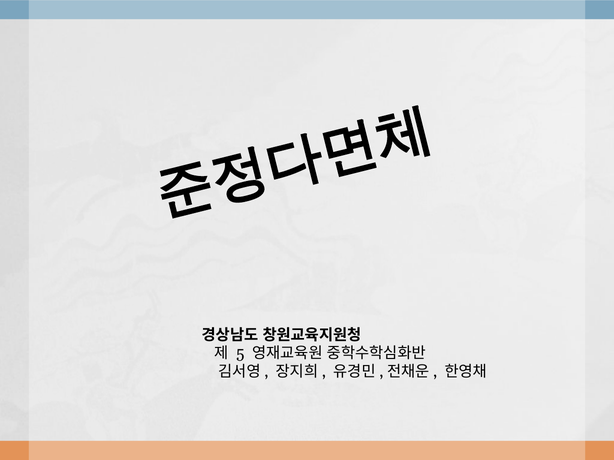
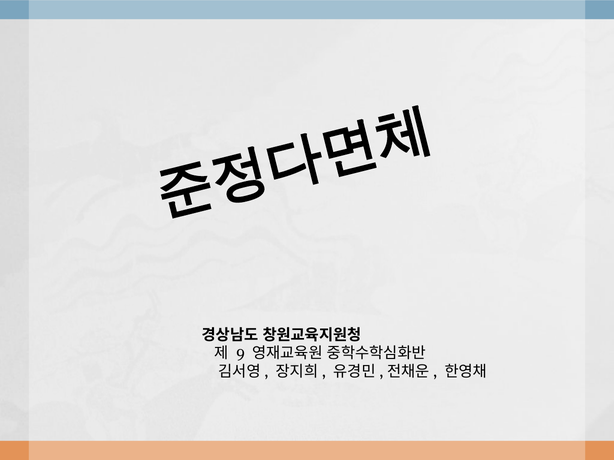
5: 5 -> 9
